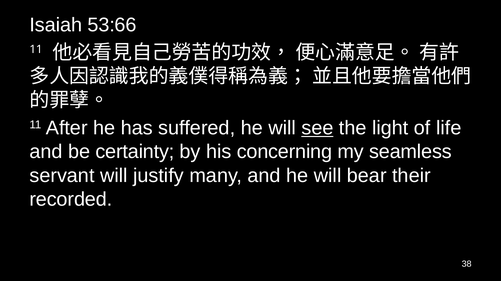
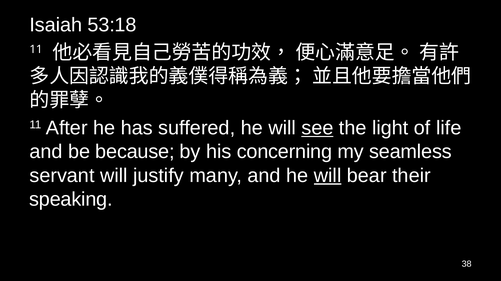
53:66: 53:66 -> 53:18
certainty: certainty -> because
will at (328, 176) underline: none -> present
recorded: recorded -> speaking
